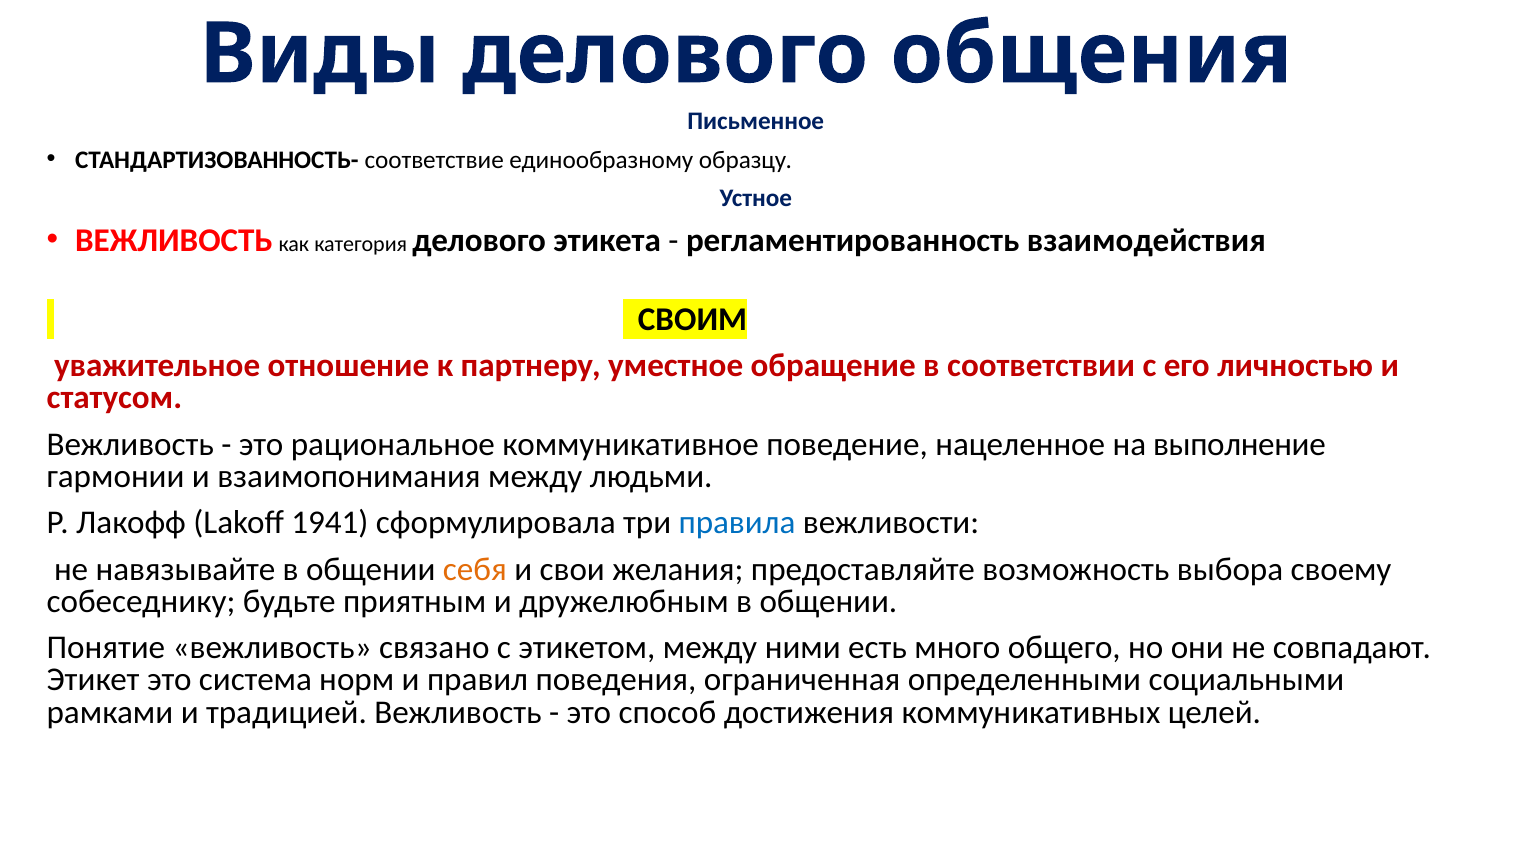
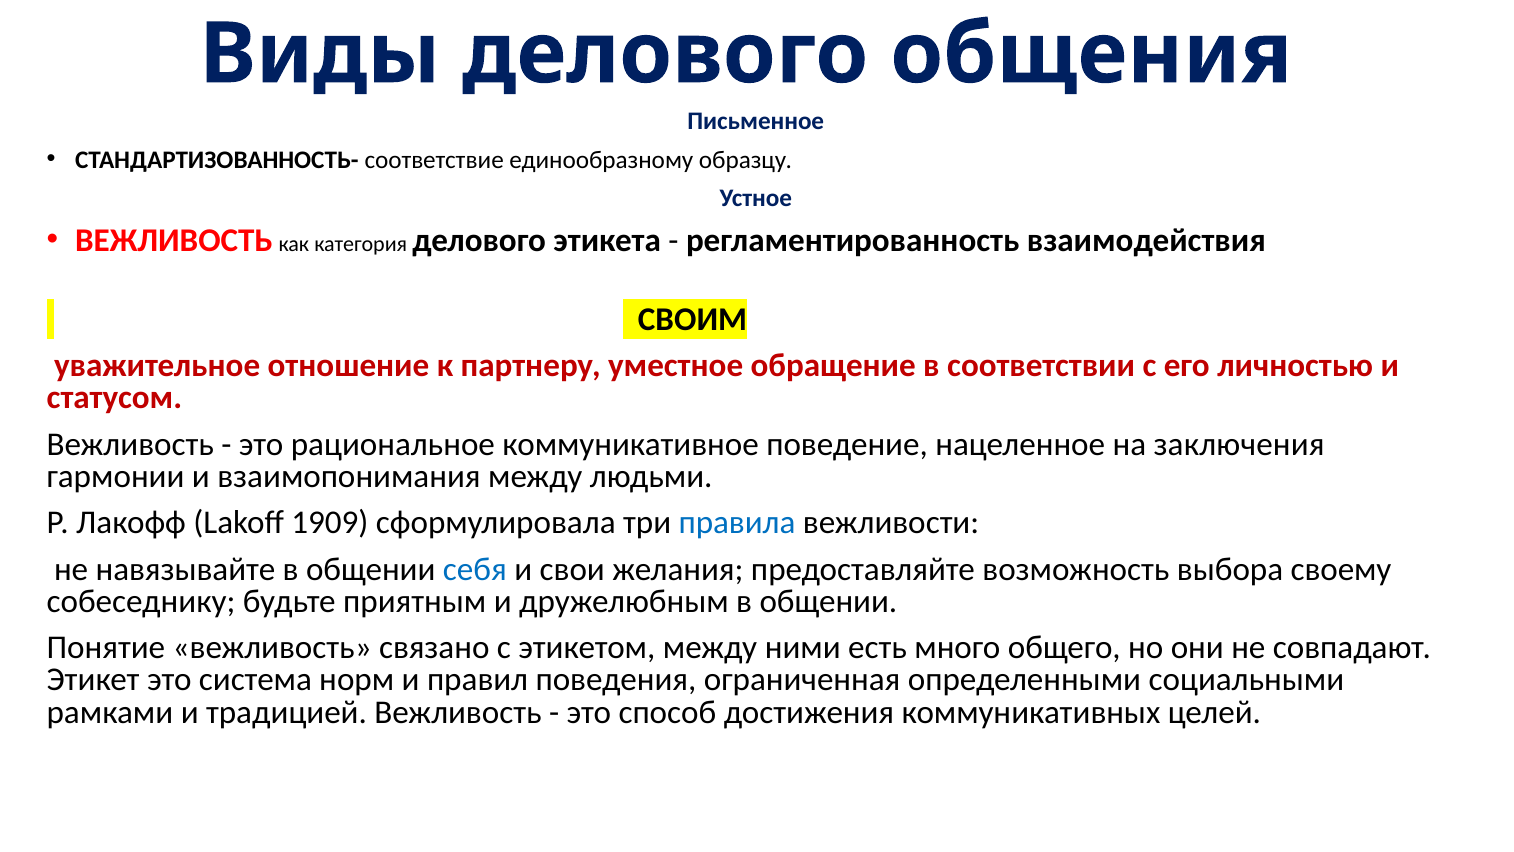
выполнение: выполнение -> заключения
1941: 1941 -> 1909
себя colour: orange -> blue
